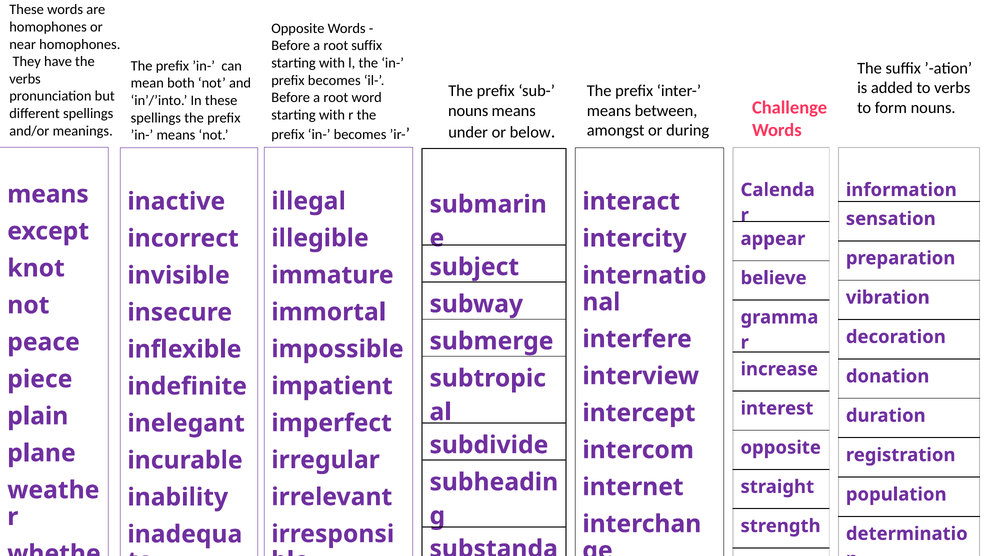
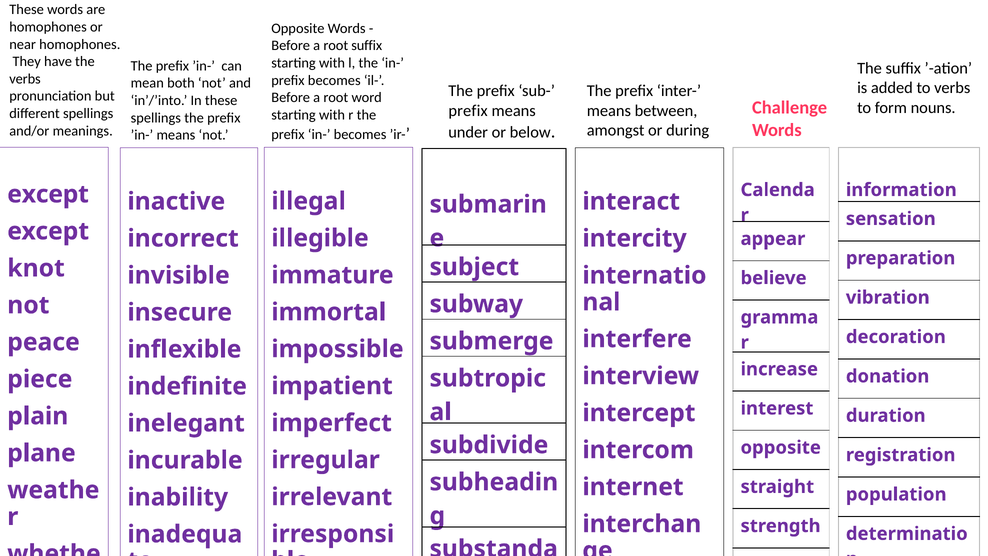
nouns at (468, 111): nouns -> prefix
means at (48, 194): means -> except
